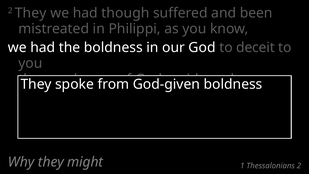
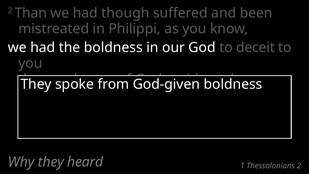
2 They: They -> Than
might: might -> heard
